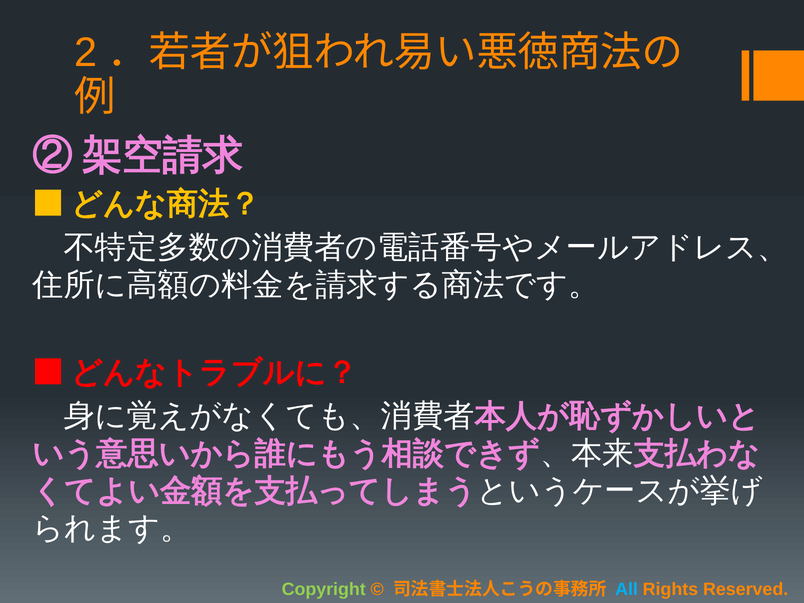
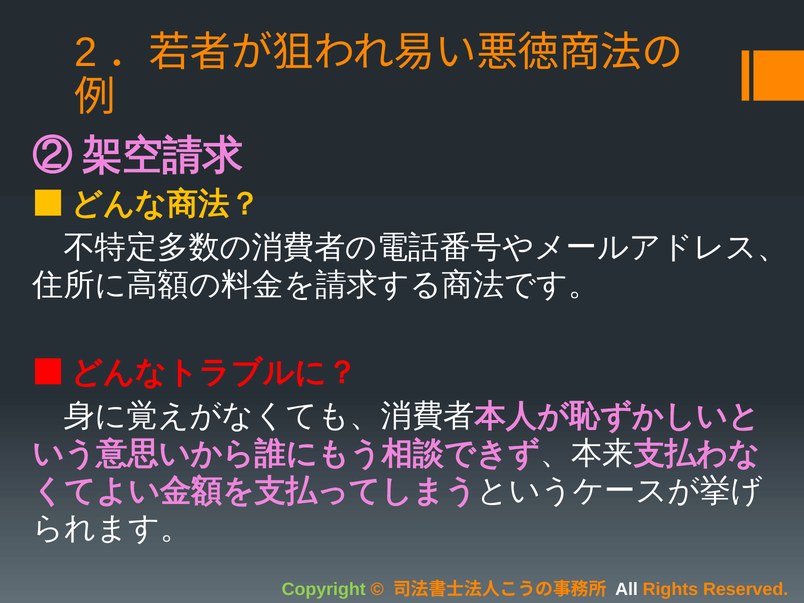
All colour: light blue -> white
